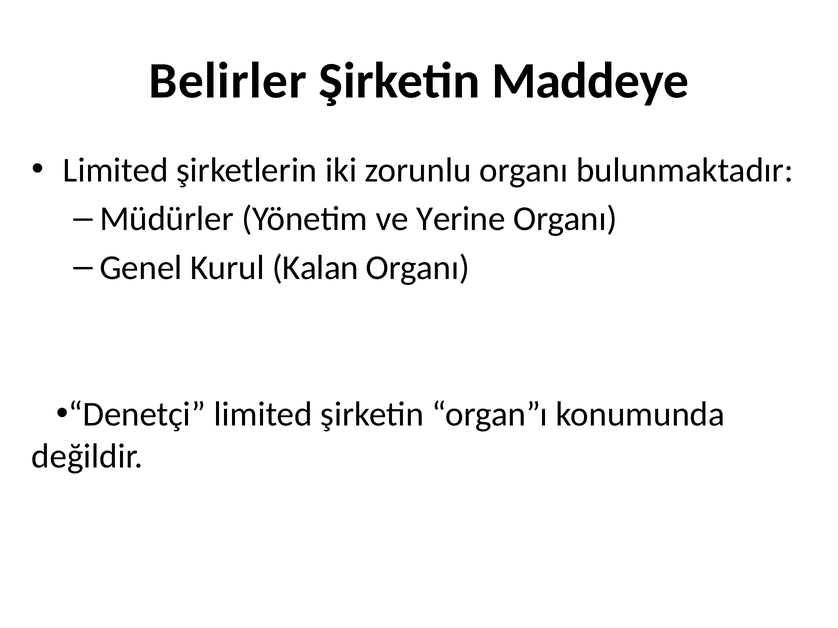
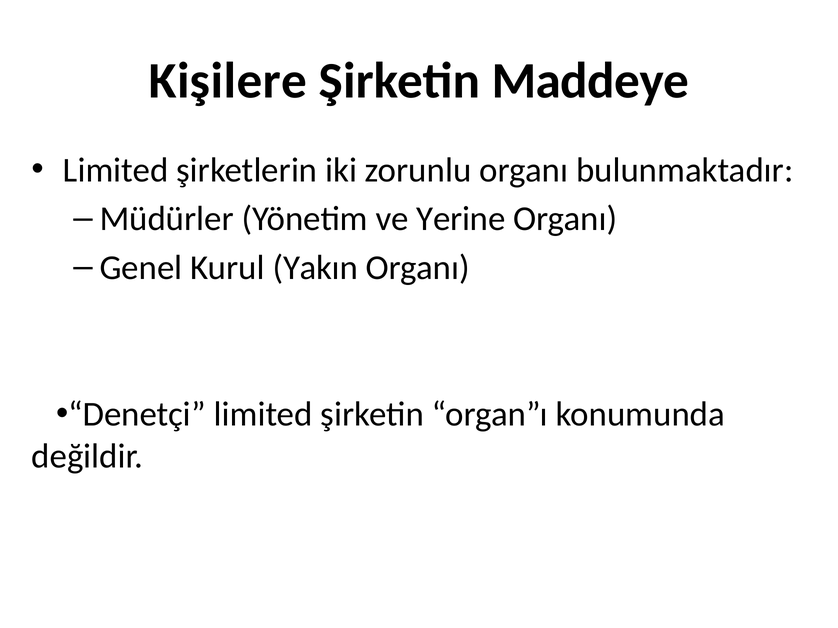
Belirler: Belirler -> Kişilere
Kalan: Kalan -> Yakın
